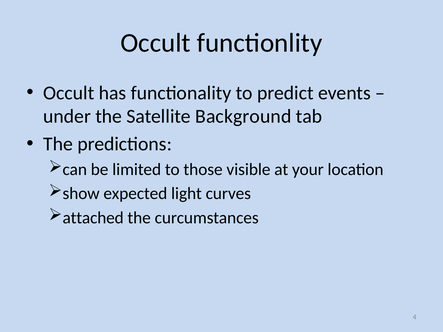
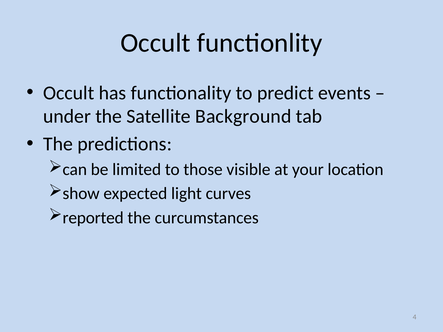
attached: attached -> reported
